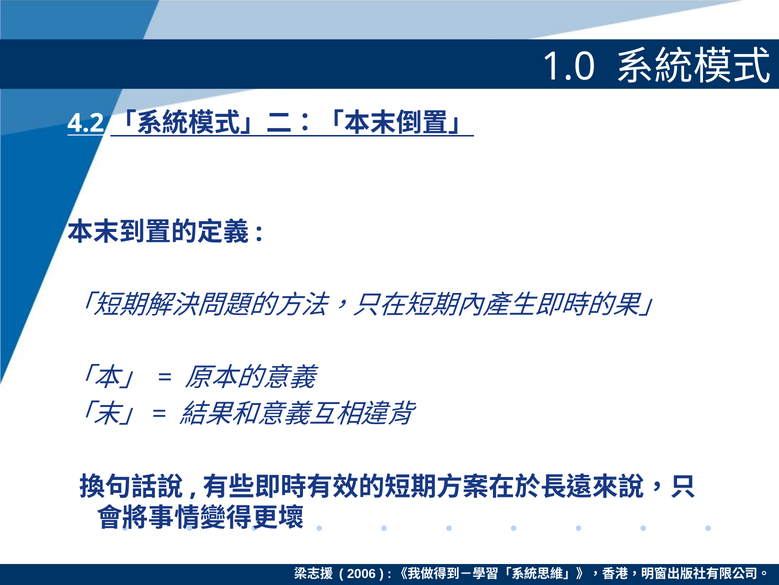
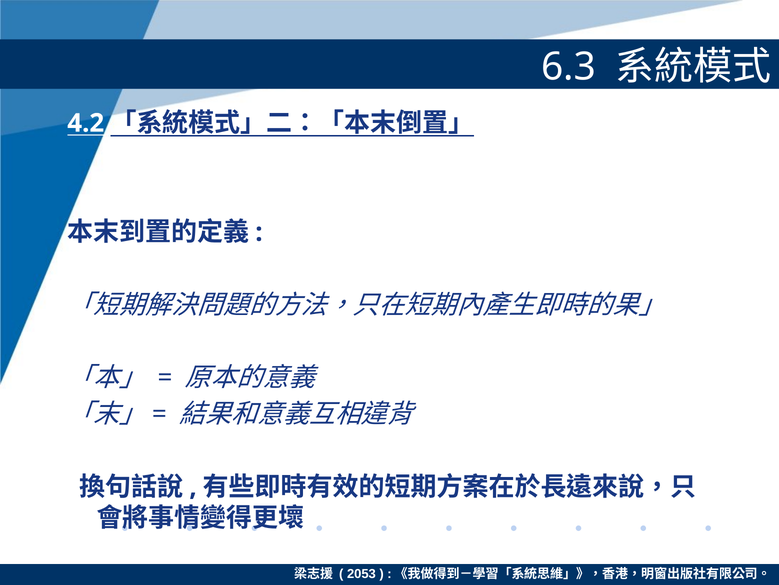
1.0: 1.0 -> 6.3
2006: 2006 -> 2053
